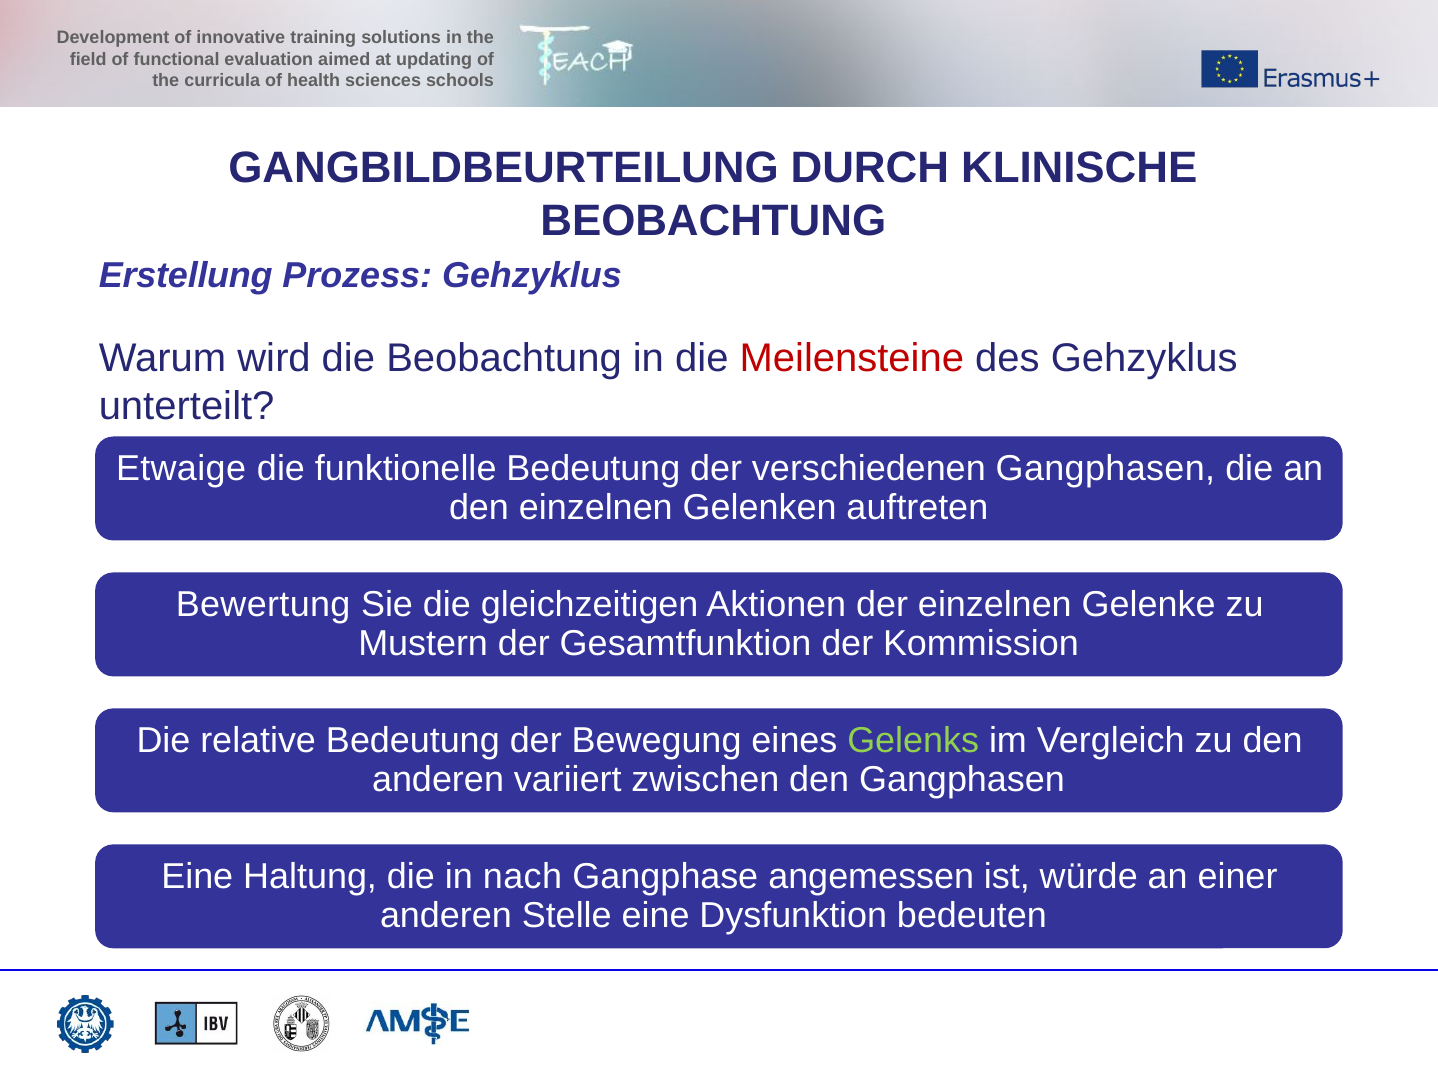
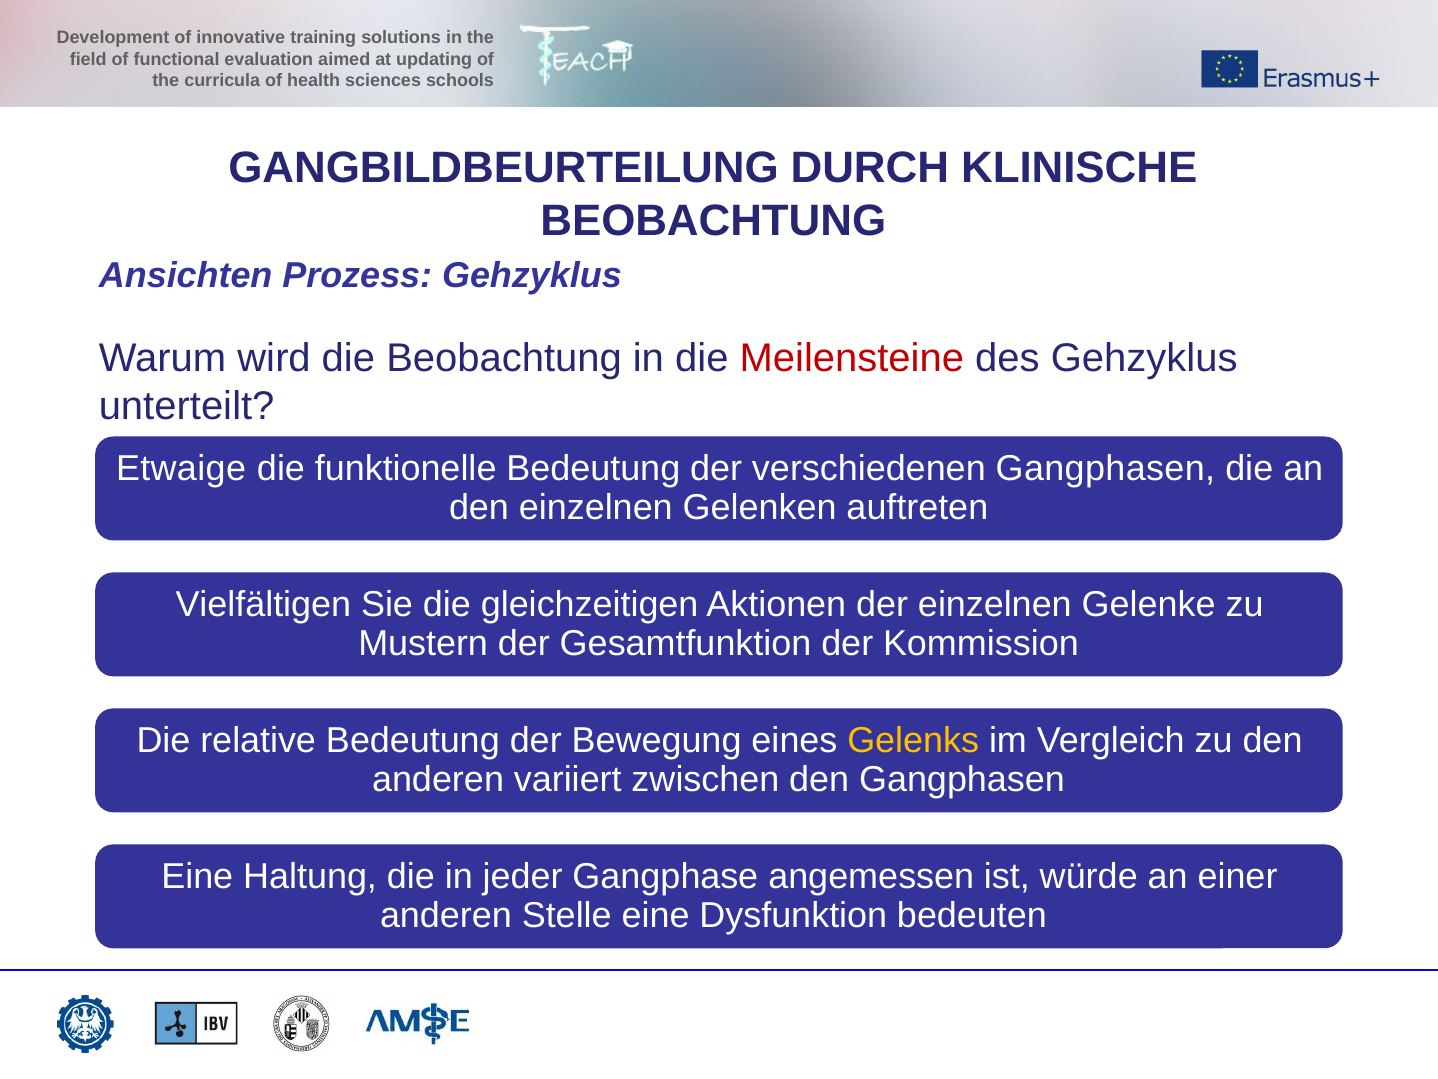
Erstellung: Erstellung -> Ansichten
Bewertung: Bewertung -> Vielfältigen
Gelenks colour: light green -> yellow
nach: nach -> jeder
